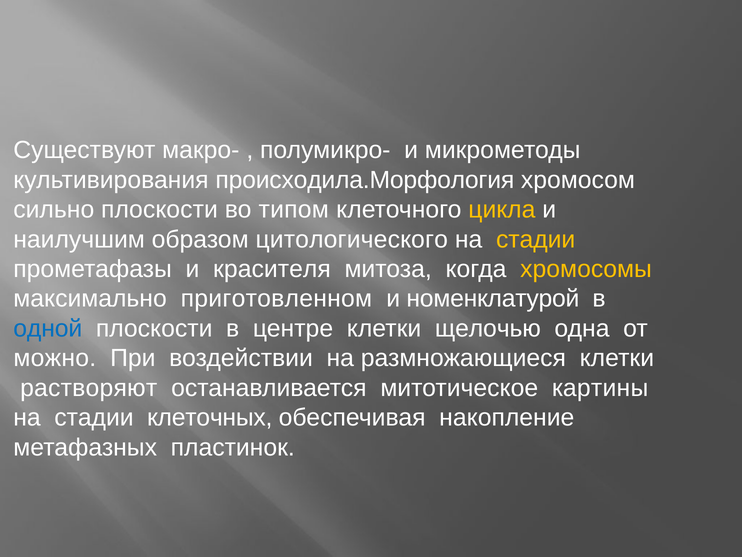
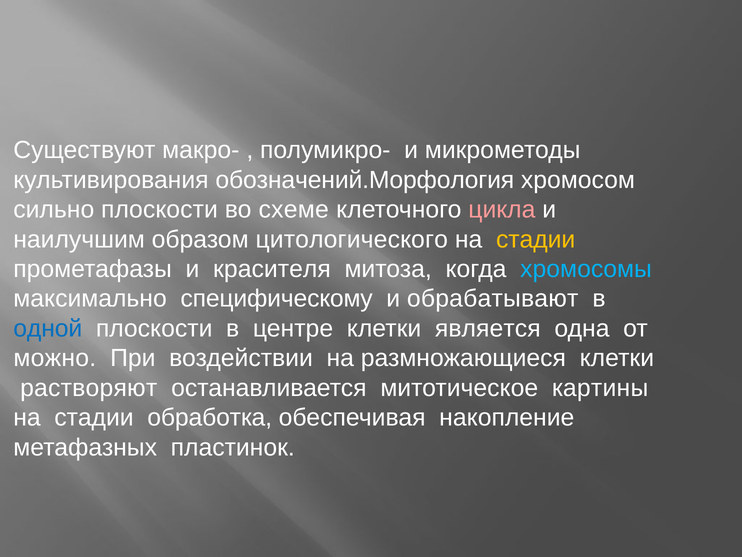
происходила.Морфология: происходила.Морфология -> обозначений.Морфология
типом: типом -> схеме
цикла colour: yellow -> pink
хромосомы colour: yellow -> light blue
приготовленном: приготовленном -> специфическому
номенклатурой: номенклатурой -> обрабатывают
щелочью: щелочью -> является
клеточных: клеточных -> обработка
